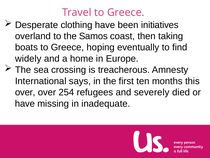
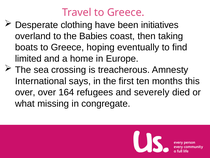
Samos: Samos -> Babies
widely: widely -> limited
254: 254 -> 164
have at (25, 103): have -> what
inadequate: inadequate -> congregate
